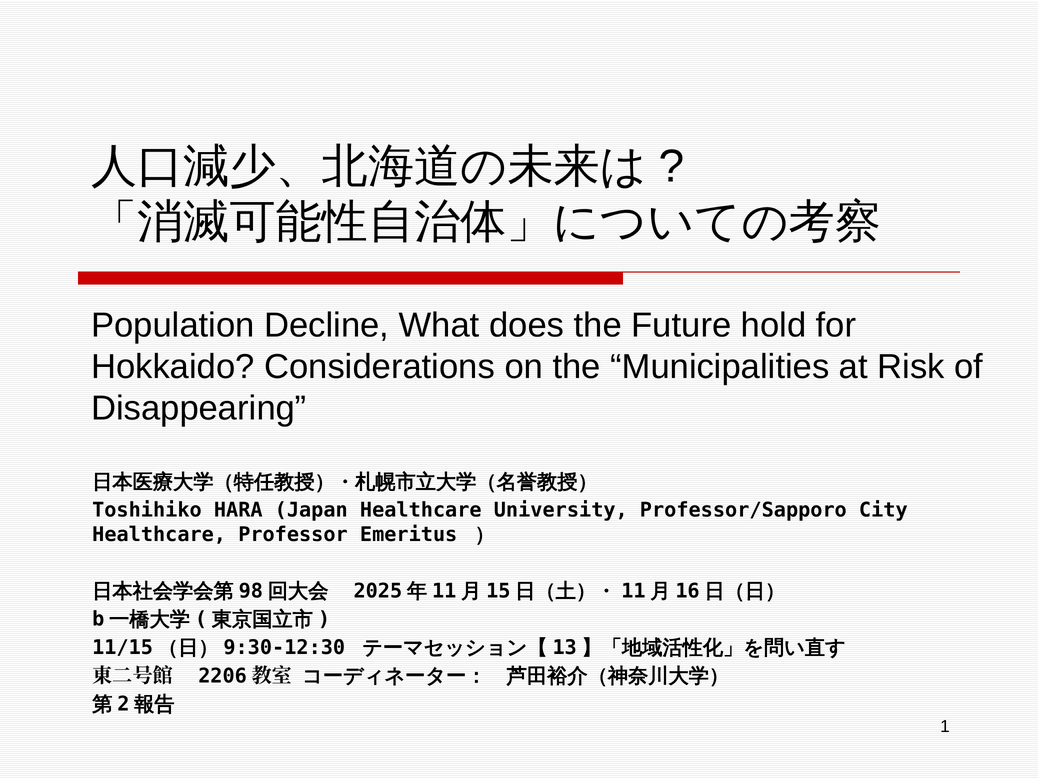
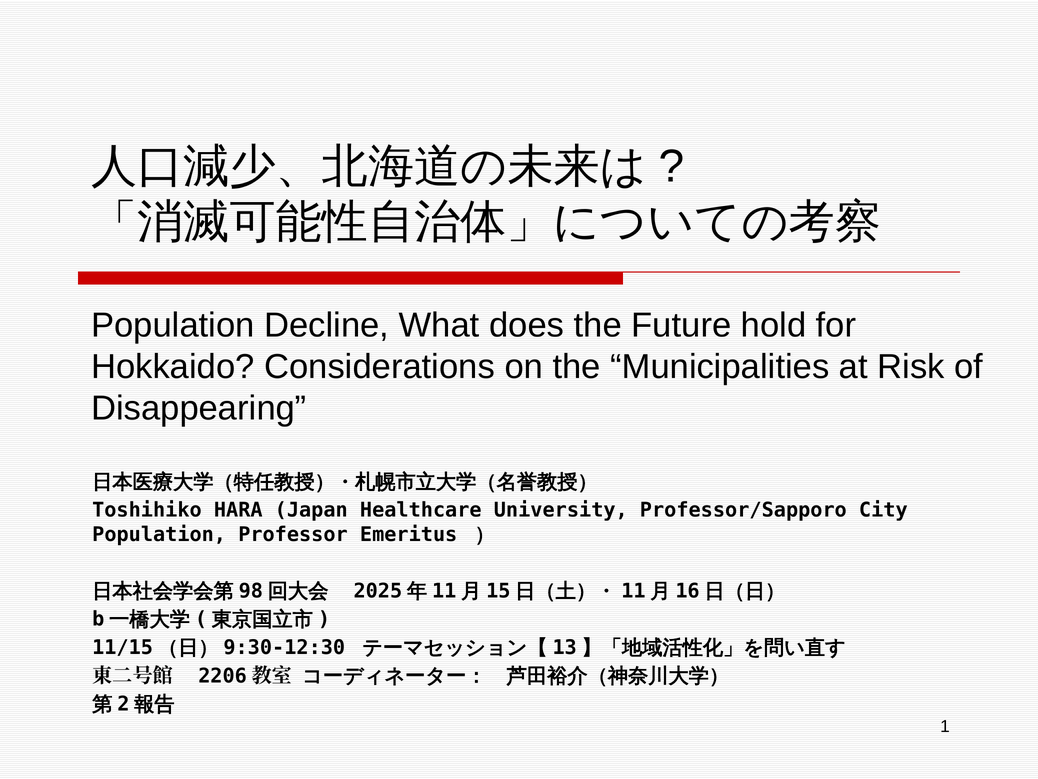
Healthcare at (159, 534): Healthcare -> Population
